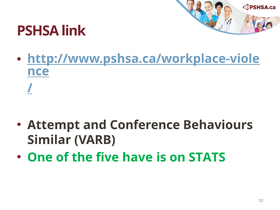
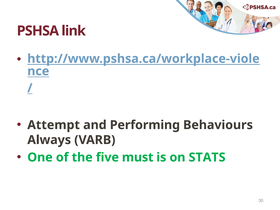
Conference: Conference -> Performing
Similar: Similar -> Always
have: have -> must
